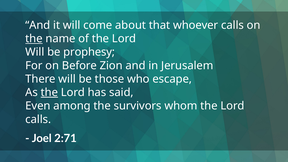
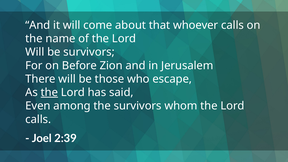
the at (34, 39) underline: present -> none
be prophesy: prophesy -> survivors
2:71: 2:71 -> 2:39
